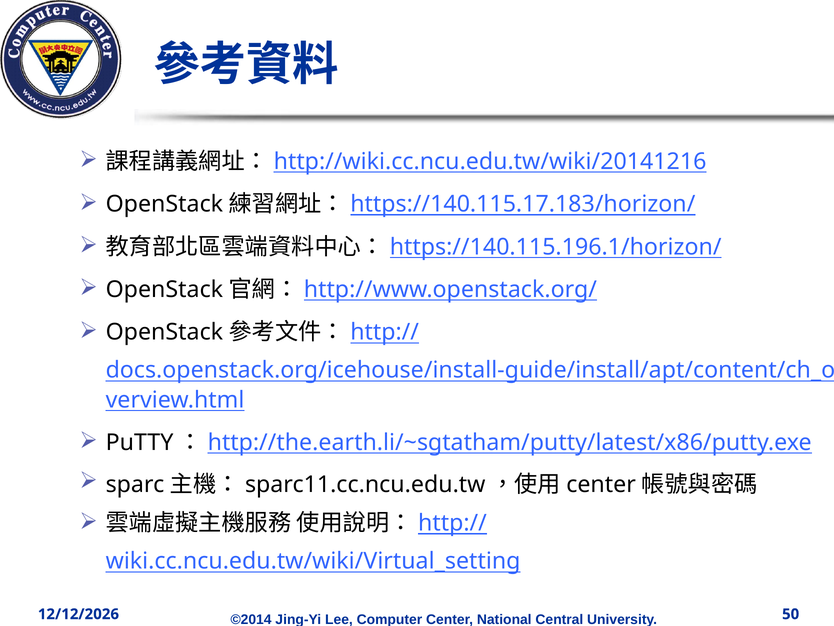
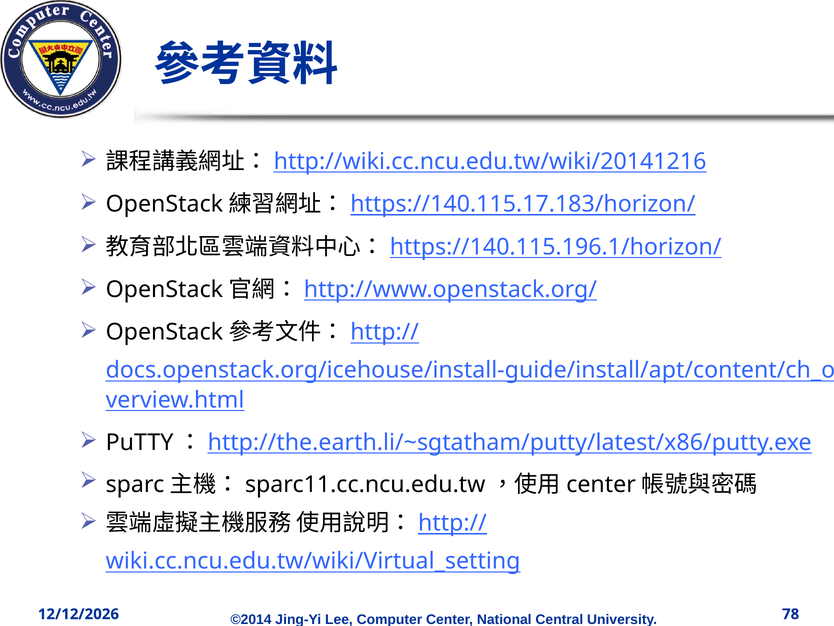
50: 50 -> 78
